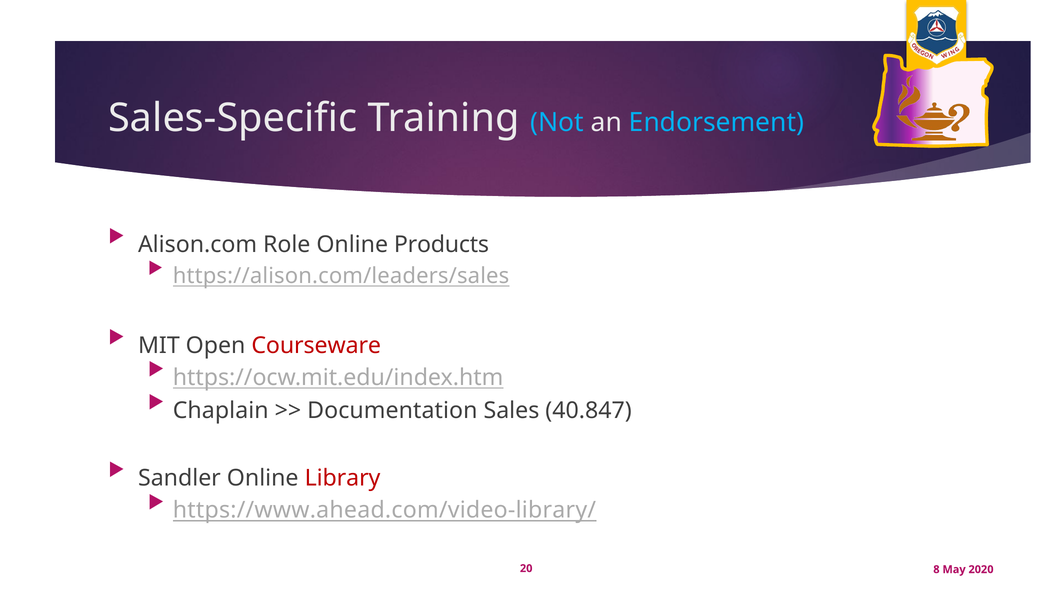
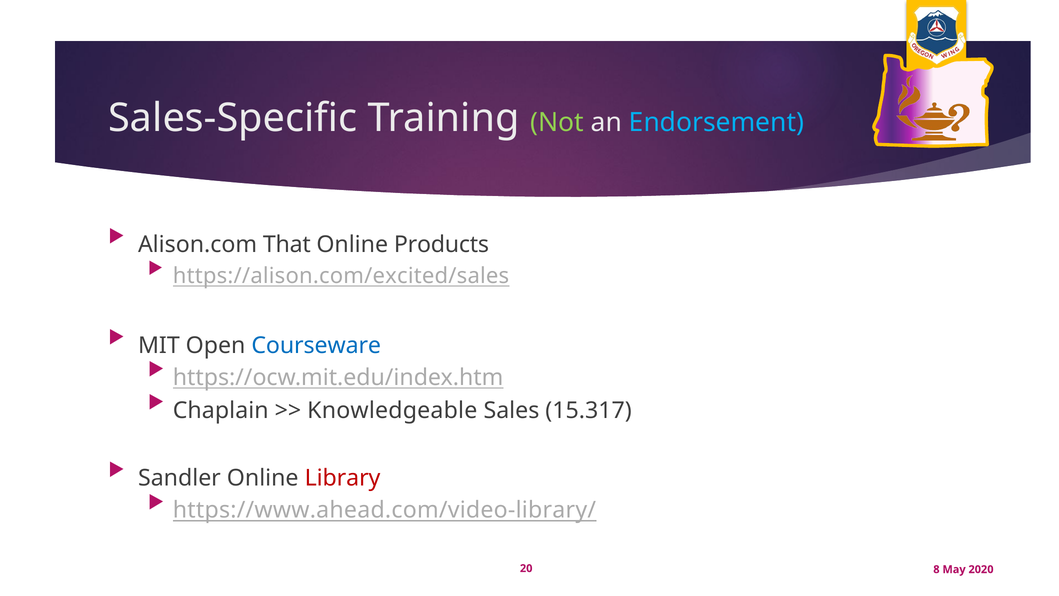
Not colour: light blue -> light green
Role: Role -> That
https://alison.com/leaders/sales: https://alison.com/leaders/sales -> https://alison.com/excited/sales
Courseware colour: red -> blue
Documentation: Documentation -> Knowledgeable
40.847: 40.847 -> 15.317
